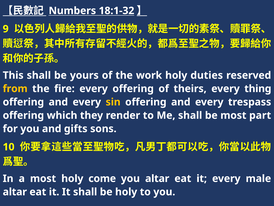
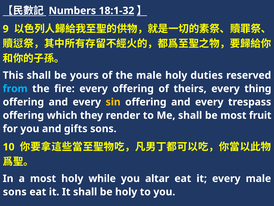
the work: work -> male
from colour: yellow -> light blue
part: part -> fruit
come: come -> while
altar at (15, 191): altar -> sons
